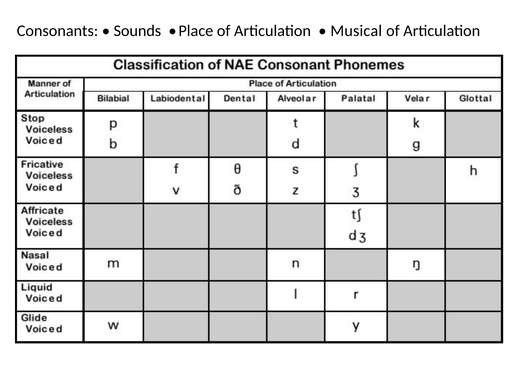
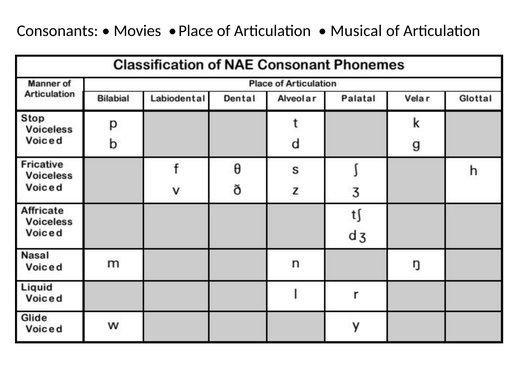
Sounds: Sounds -> Movies
